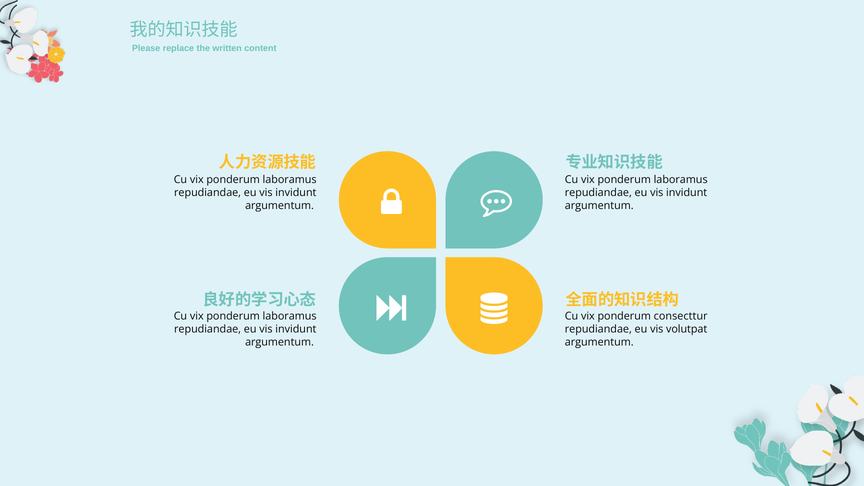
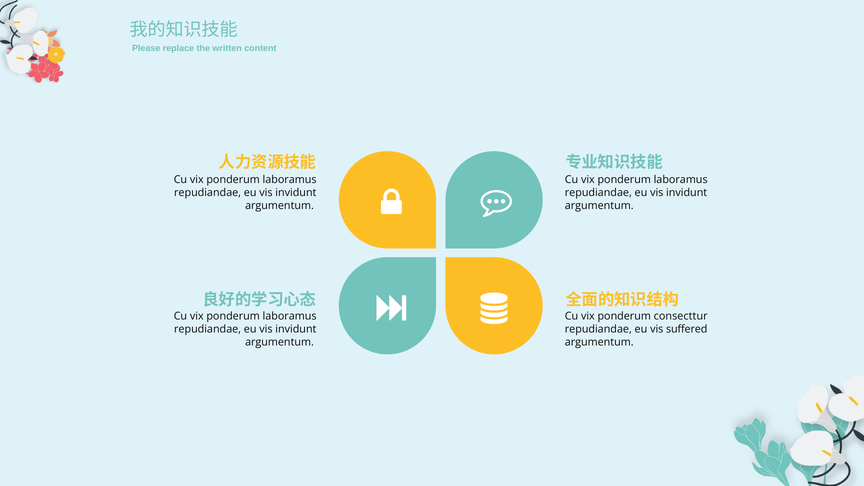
volutpat: volutpat -> suffered
